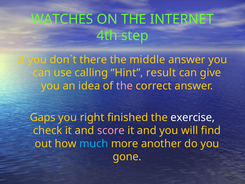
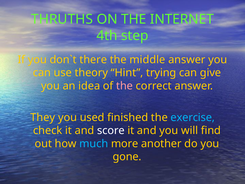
WATCHES: WATCHES -> THRUTHS
calling: calling -> theory
result: result -> trying
Gaps: Gaps -> They
right: right -> used
exercise colour: white -> light blue
score colour: pink -> white
